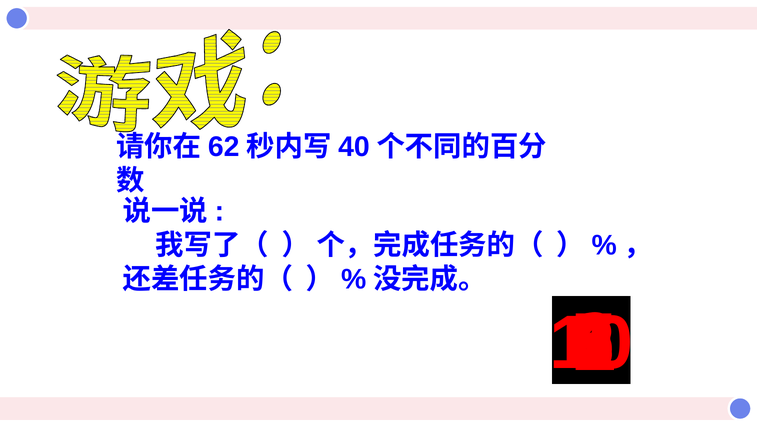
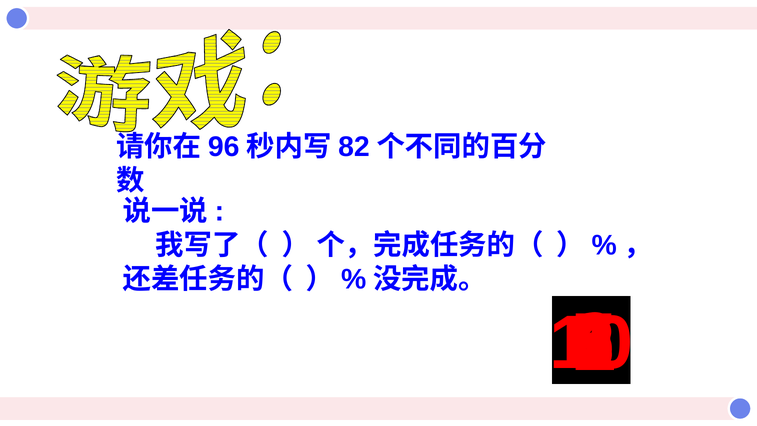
62: 62 -> 96
40: 40 -> 82
